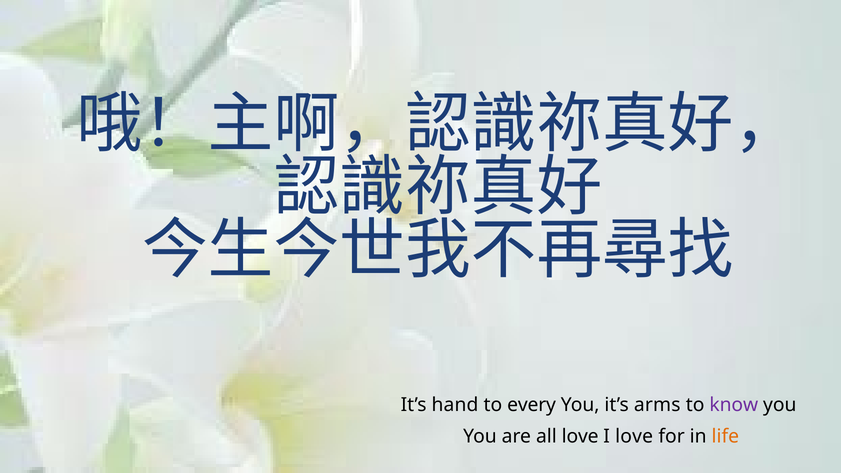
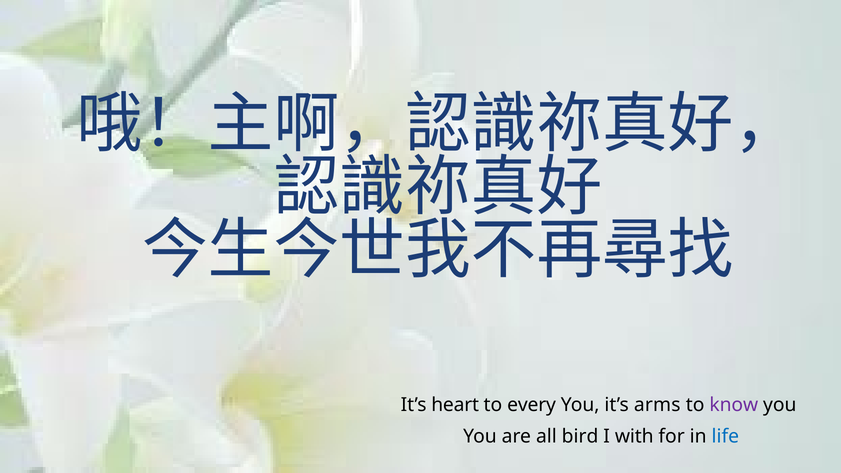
hand: hand -> heart
all love: love -> bird
I love: love -> with
life colour: orange -> blue
